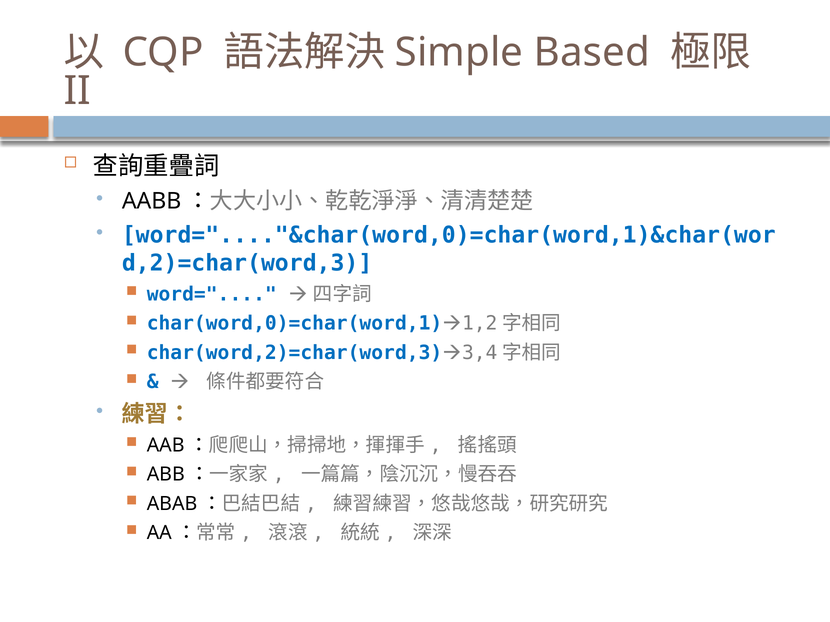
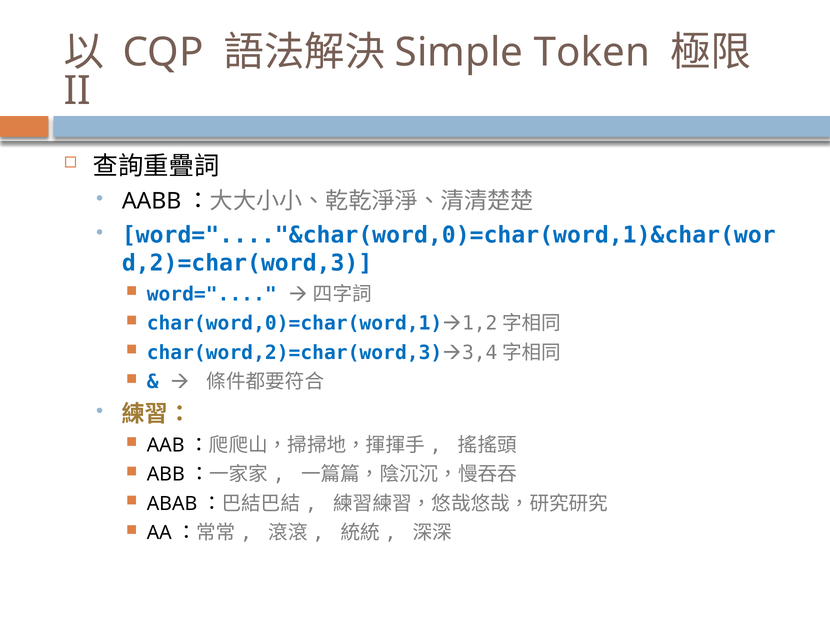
Based: Based -> Token
